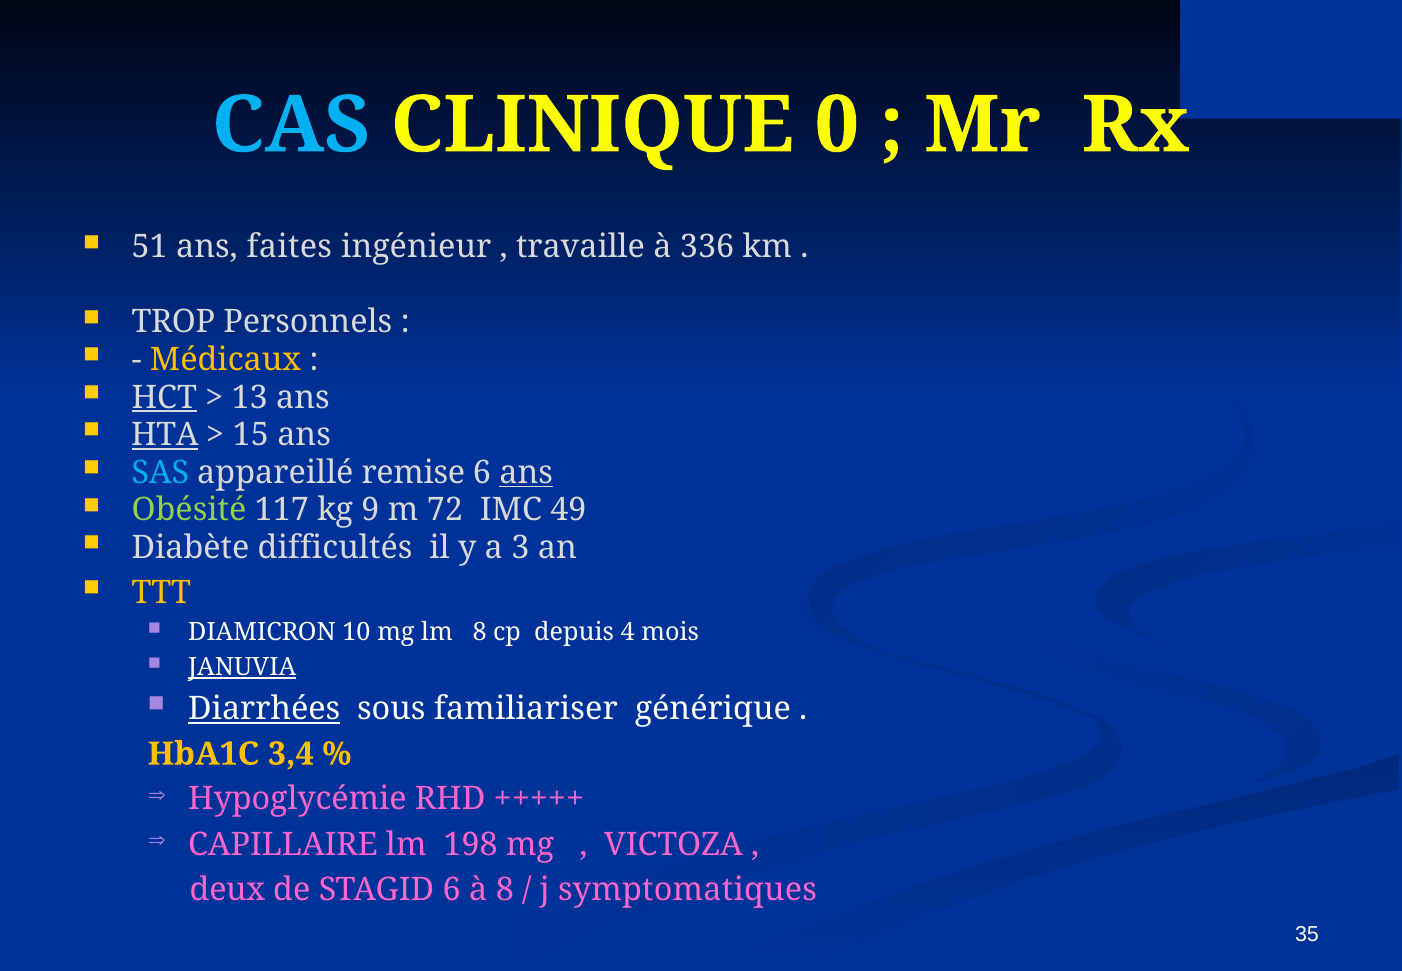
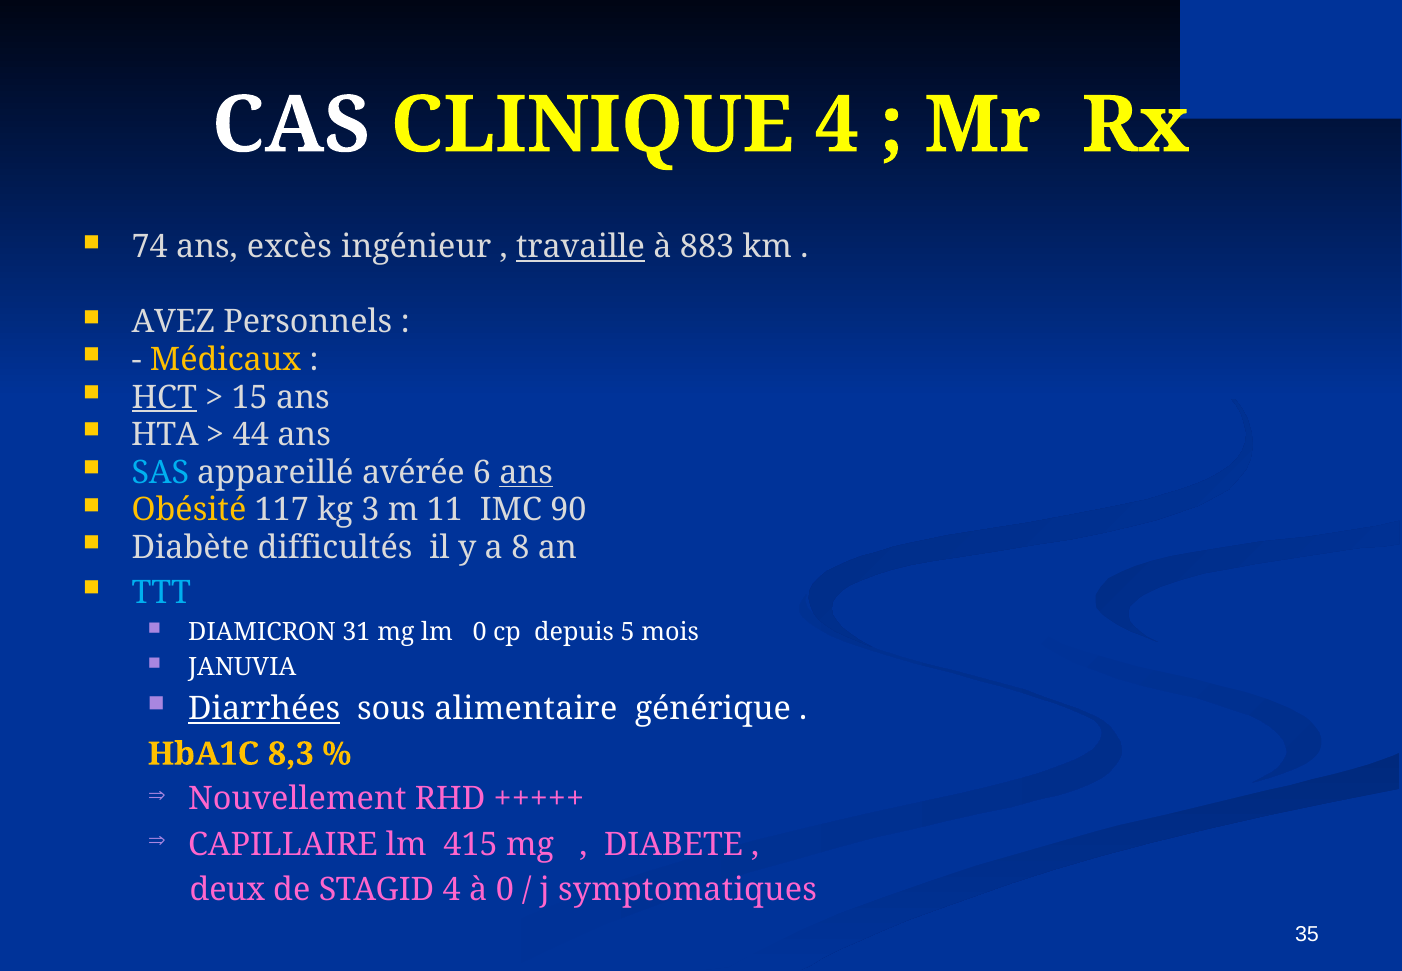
CAS colour: light blue -> white
CLINIQUE 0: 0 -> 4
51: 51 -> 74
faites: faites -> excès
travaille underline: none -> present
336: 336 -> 883
TROP: TROP -> AVEZ
13: 13 -> 15
HTA underline: present -> none
15: 15 -> 44
remise: remise -> avérée
Obésité colour: light green -> yellow
9: 9 -> 3
72: 72 -> 11
49: 49 -> 90
3: 3 -> 8
TTT colour: yellow -> light blue
10: 10 -> 31
lm 8: 8 -> 0
4: 4 -> 5
JANUVIA underline: present -> none
familiariser: familiariser -> alimentaire
3,4: 3,4 -> 8,3
Hypoglycémie: Hypoglycémie -> Nouvellement
198: 198 -> 415
VICTOZA: VICTOZA -> DIABETE
STAGID 6: 6 -> 4
à 8: 8 -> 0
